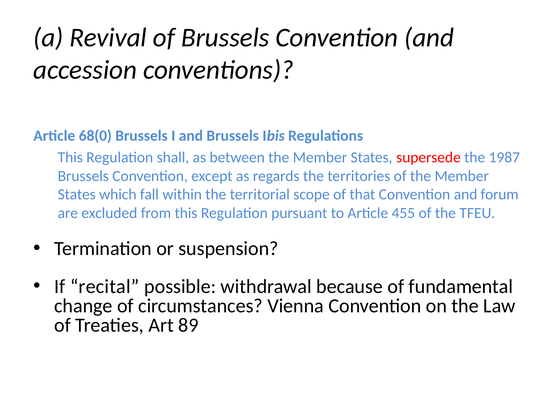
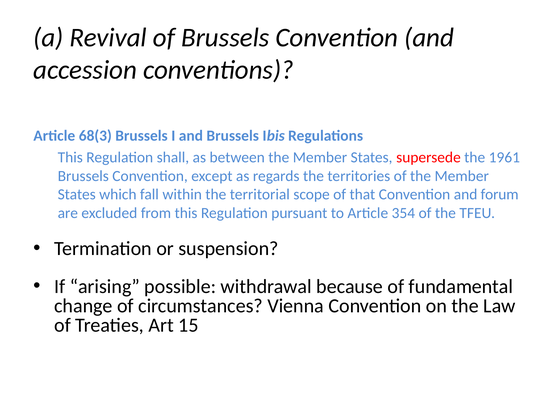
68(0: 68(0 -> 68(3
1987: 1987 -> 1961
455: 455 -> 354
recital: recital -> arising
89: 89 -> 15
